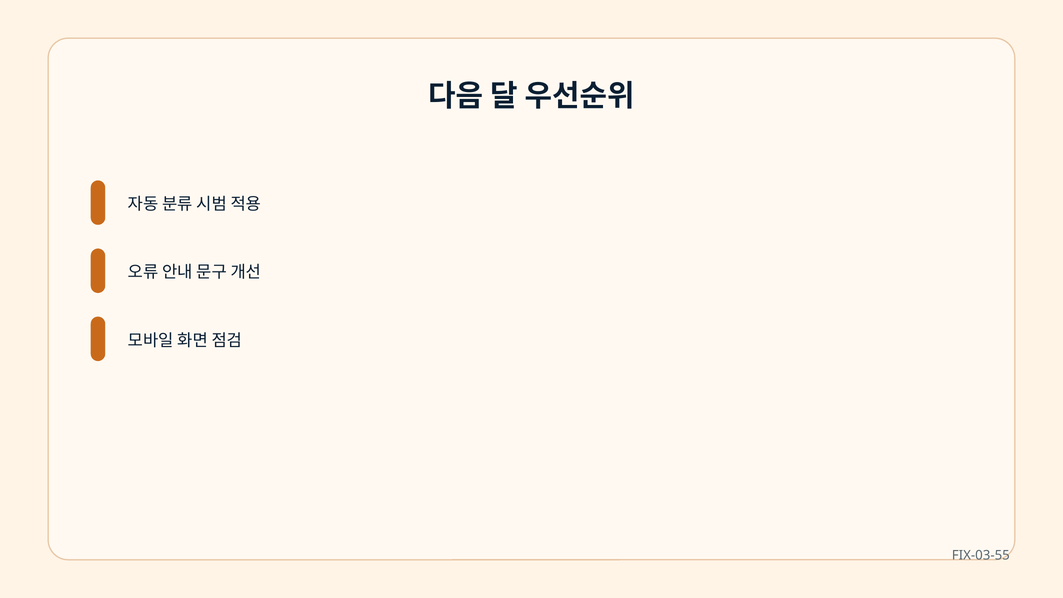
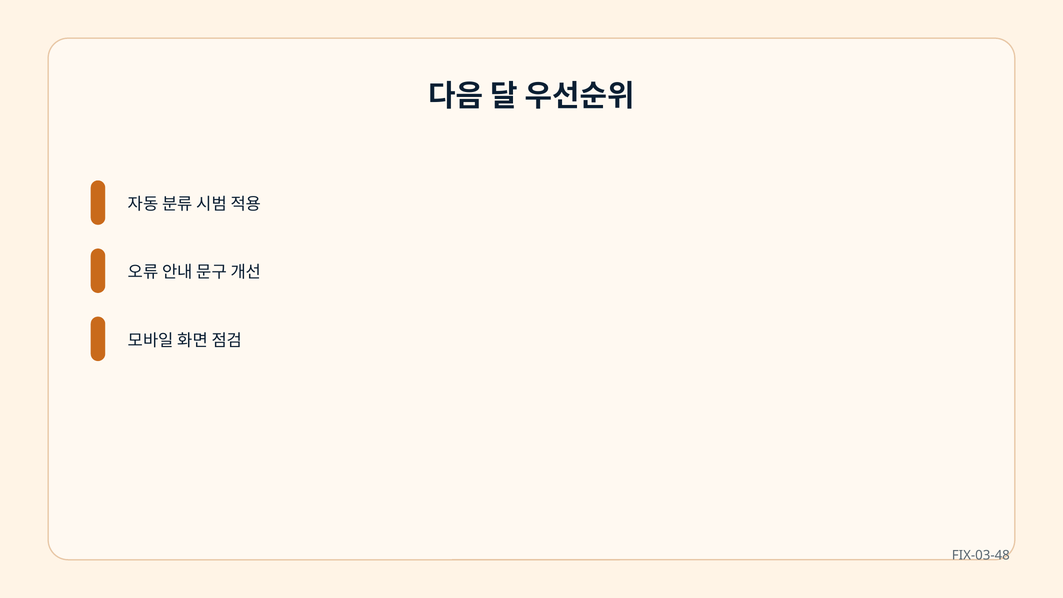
FIX-03-55: FIX-03-55 -> FIX-03-48
